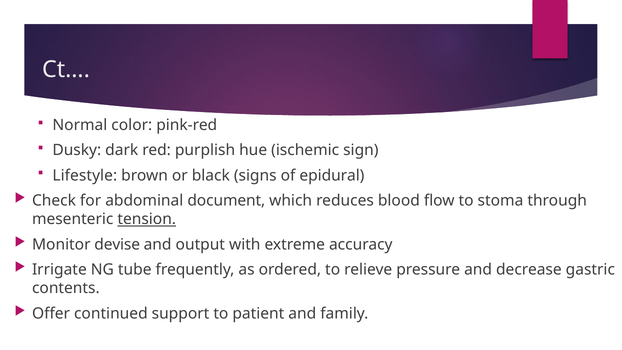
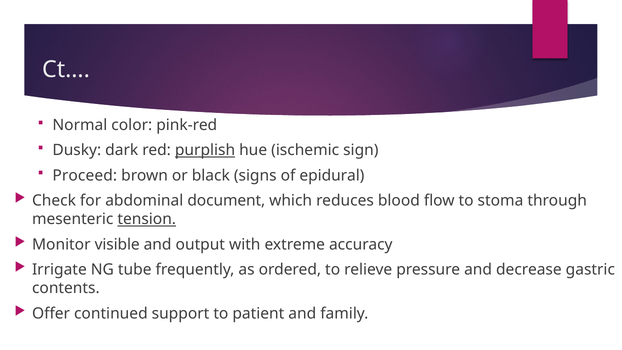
purplish underline: none -> present
Lifestyle: Lifestyle -> Proceed
devise: devise -> visible
